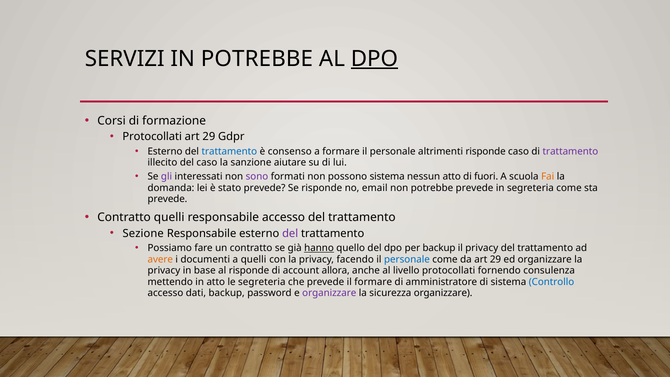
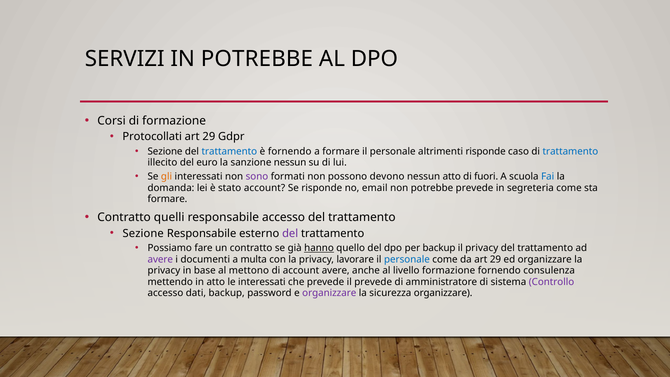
DPO at (374, 59) underline: present -> none
Esterno at (165, 151): Esterno -> Sezione
è consenso: consenso -> fornendo
trattamento at (570, 151) colour: purple -> blue
del caso: caso -> euro
sanzione aiutare: aiutare -> nessun
gli colour: purple -> orange
possono sistema: sistema -> devono
Fai colour: orange -> blue
stato prevede: prevede -> account
prevede at (167, 199): prevede -> formare
avere at (160, 259) colour: orange -> purple
a quelli: quelli -> multa
facendo: facendo -> lavorare
al risponde: risponde -> mettono
account allora: allora -> avere
livello protocollati: protocollati -> formazione
le segreteria: segreteria -> interessati
il formare: formare -> prevede
Controllo colour: blue -> purple
